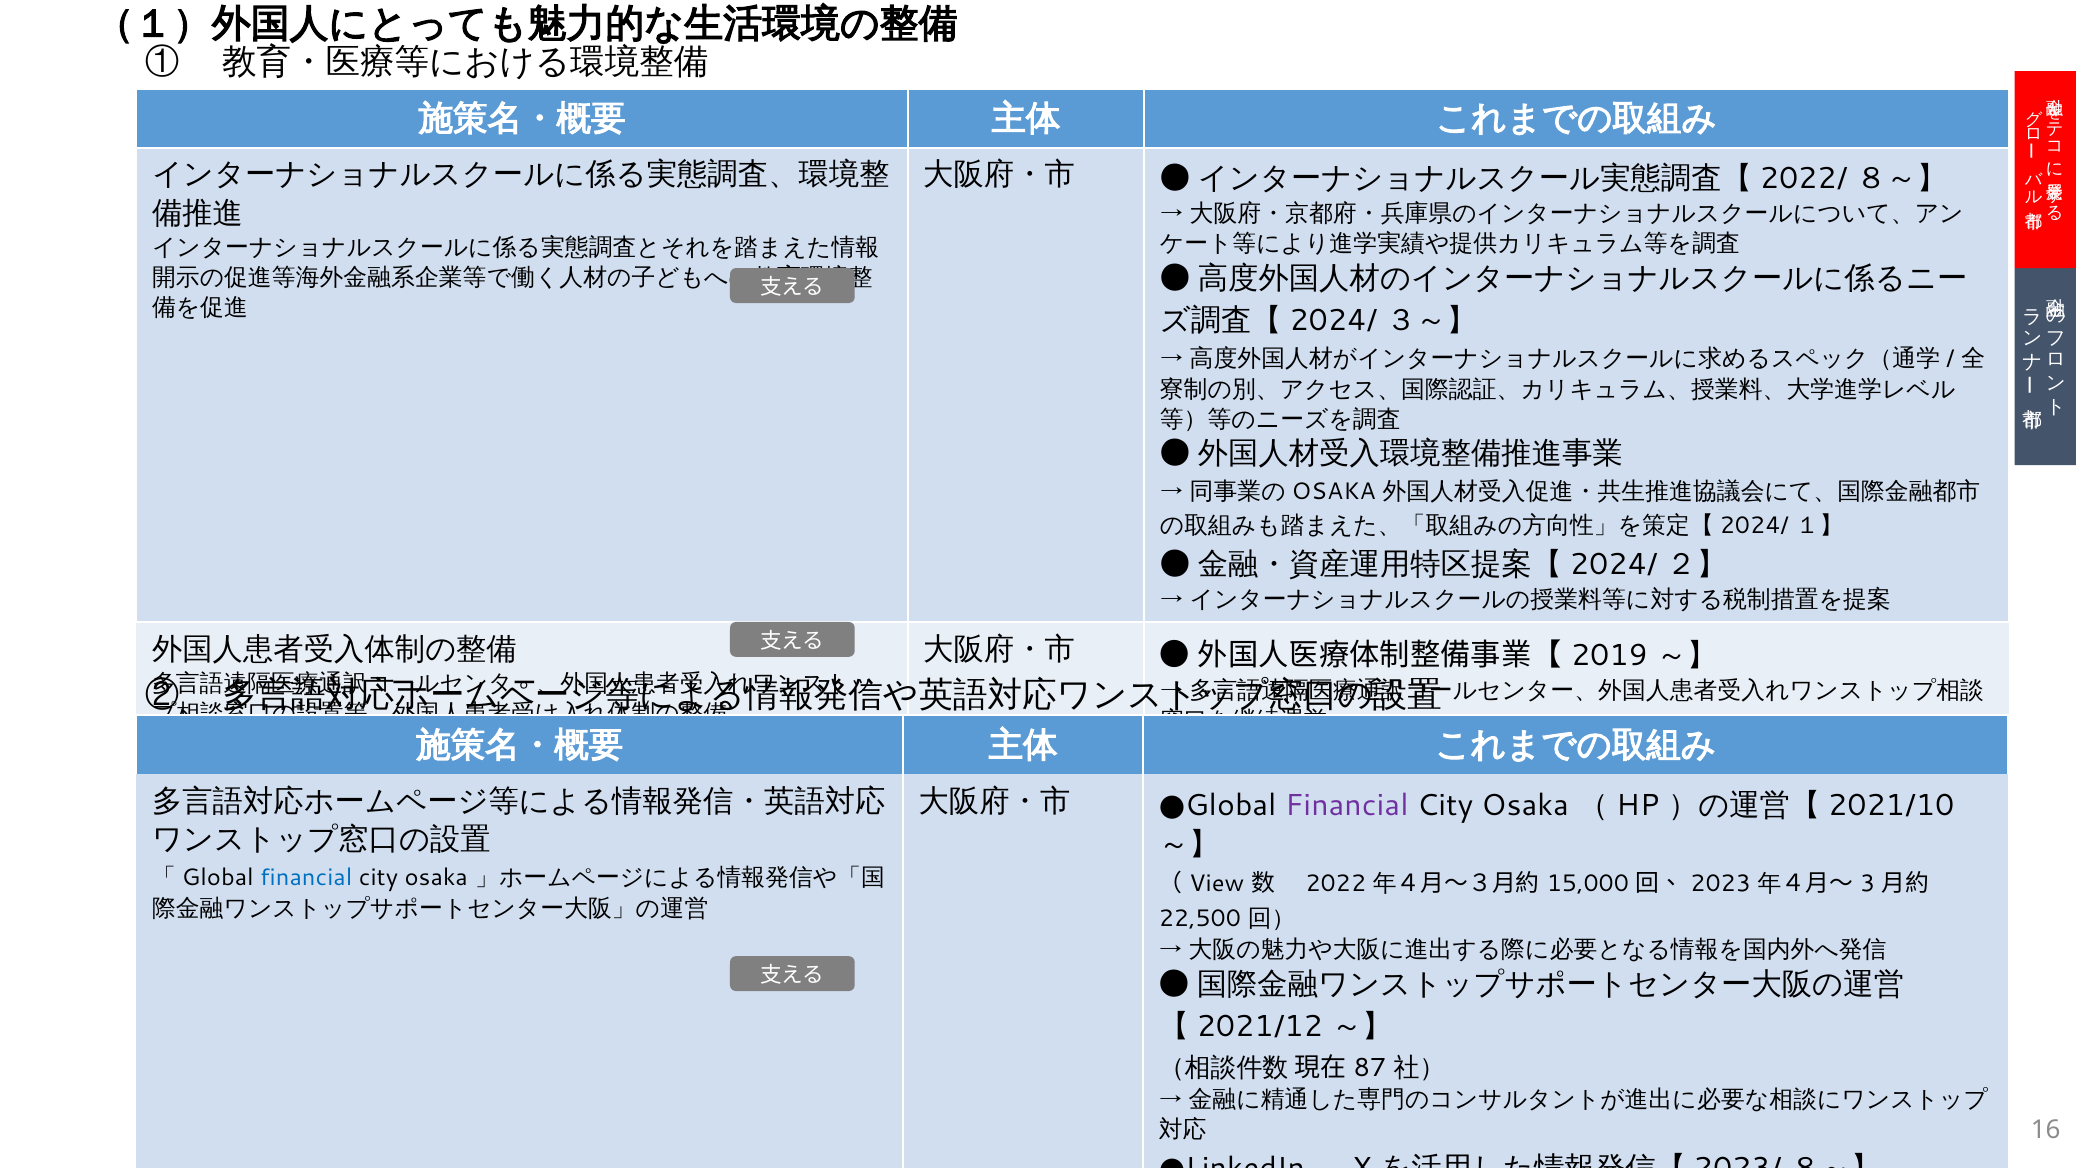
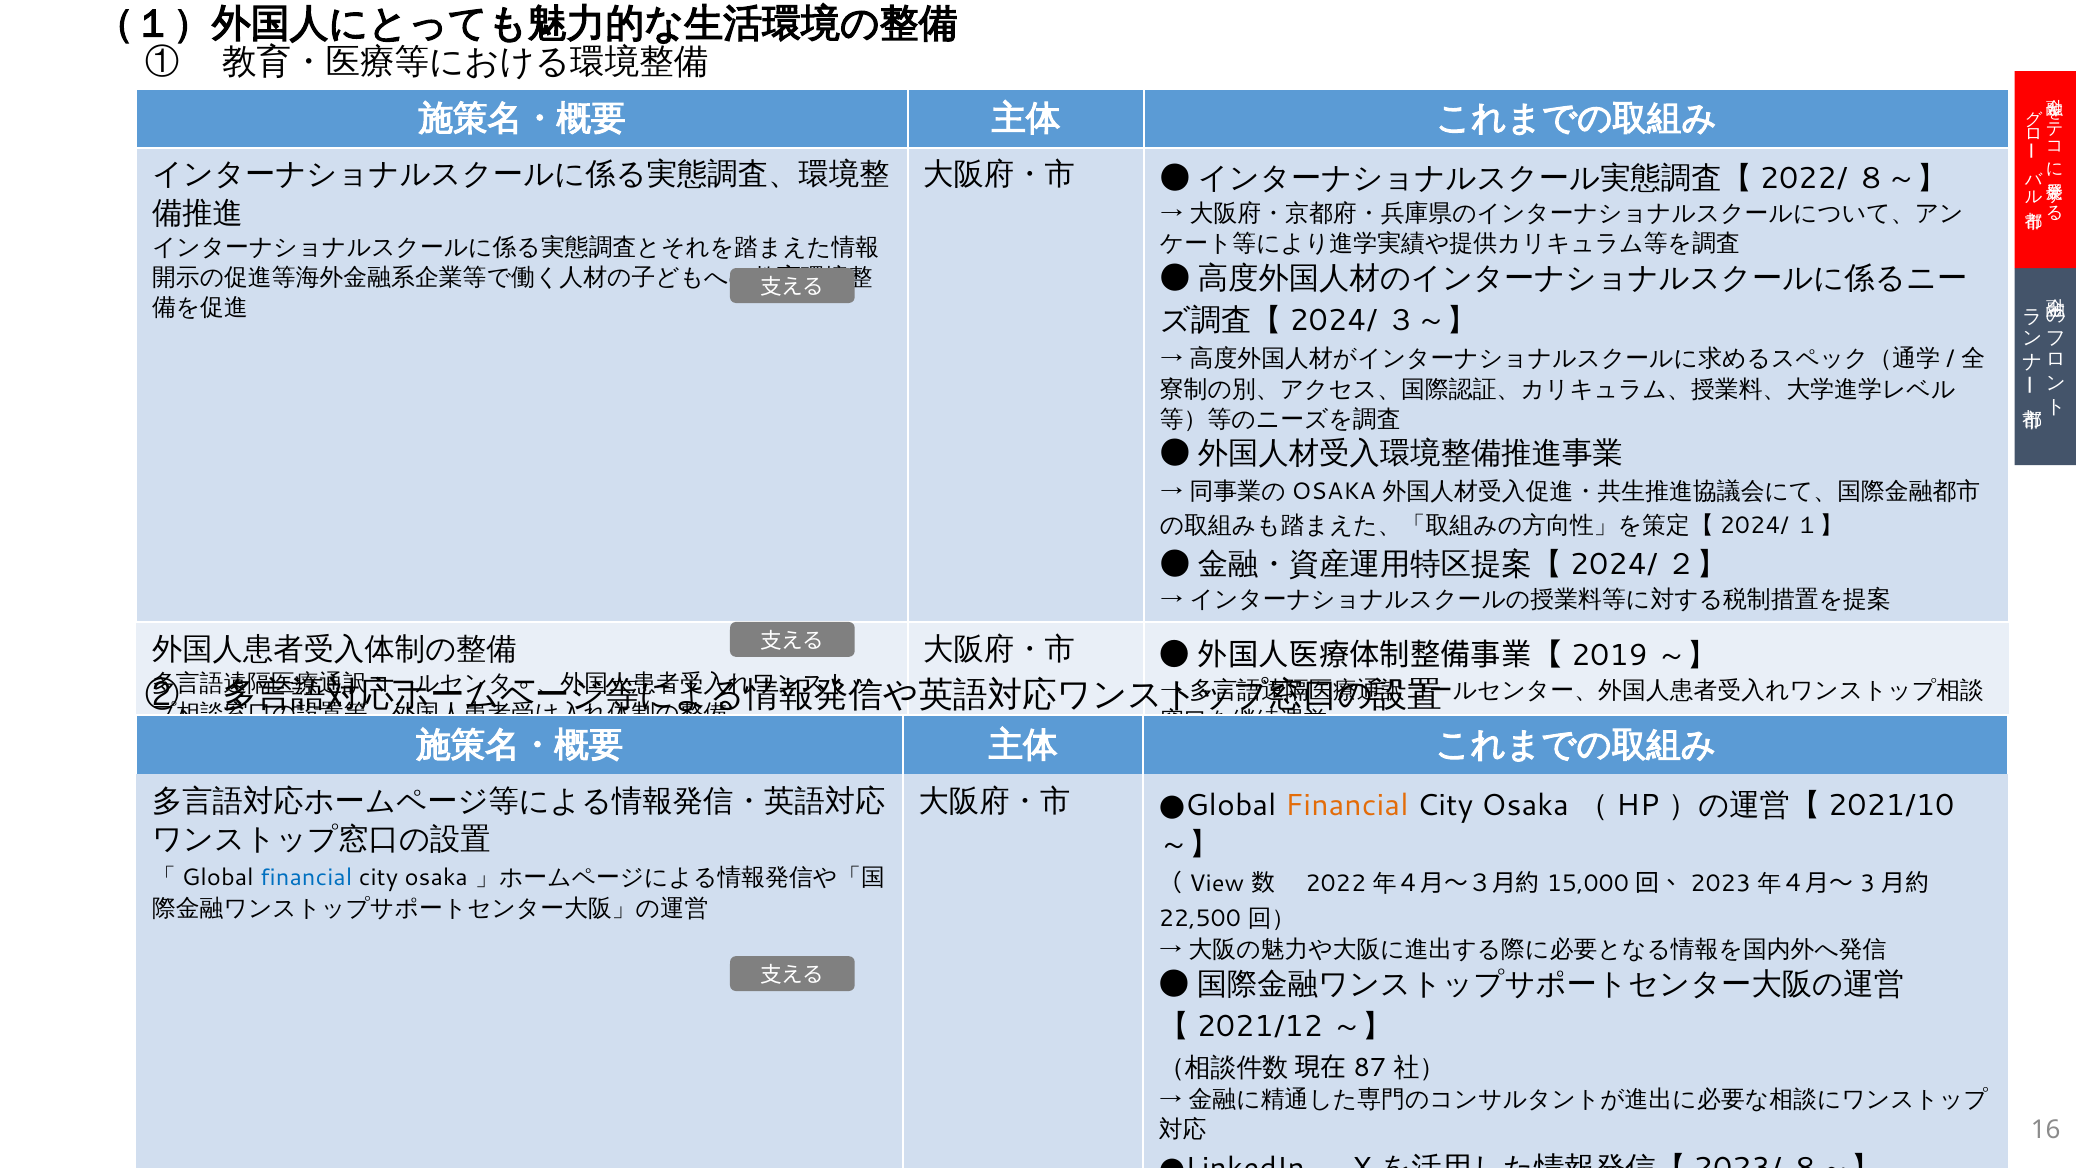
Financial at (1347, 805) colour: purple -> orange
